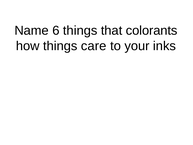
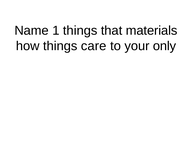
6: 6 -> 1
colorants: colorants -> materials
inks: inks -> only
